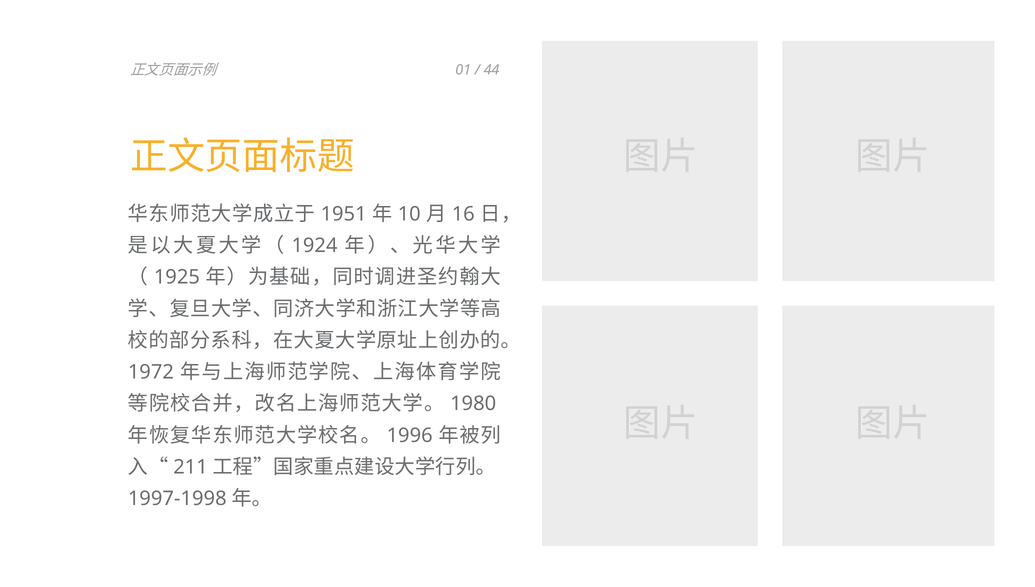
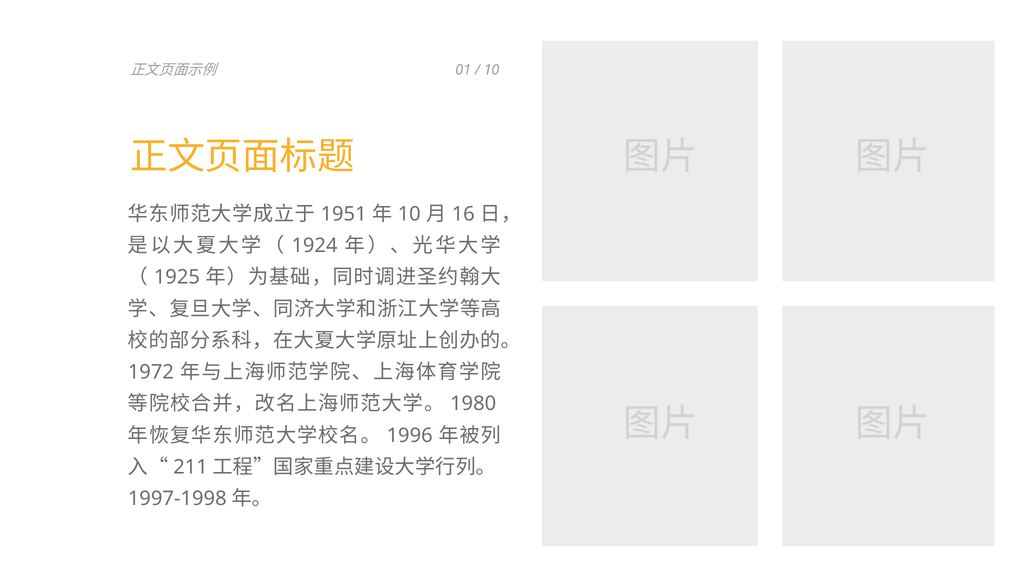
44 at (492, 70): 44 -> 10
